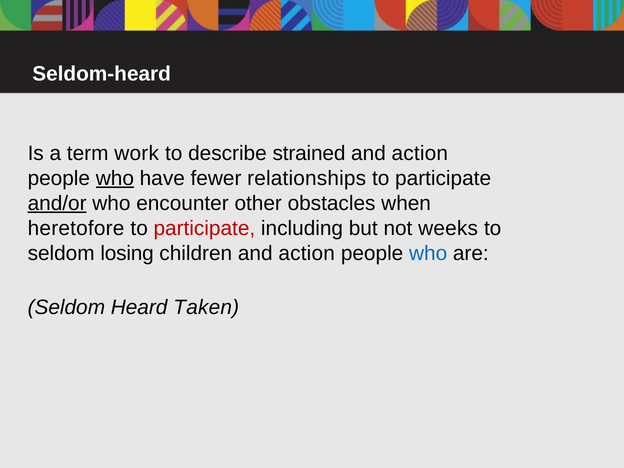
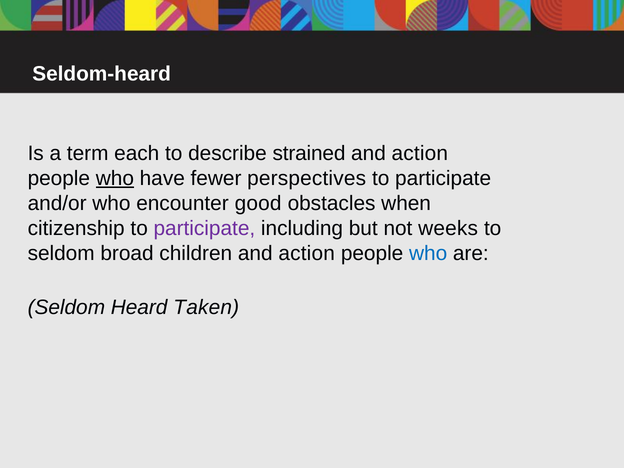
work: work -> each
relationships: relationships -> perspectives
and/or underline: present -> none
other: other -> good
heretofore: heretofore -> citizenship
participate at (204, 228) colour: red -> purple
losing: losing -> broad
